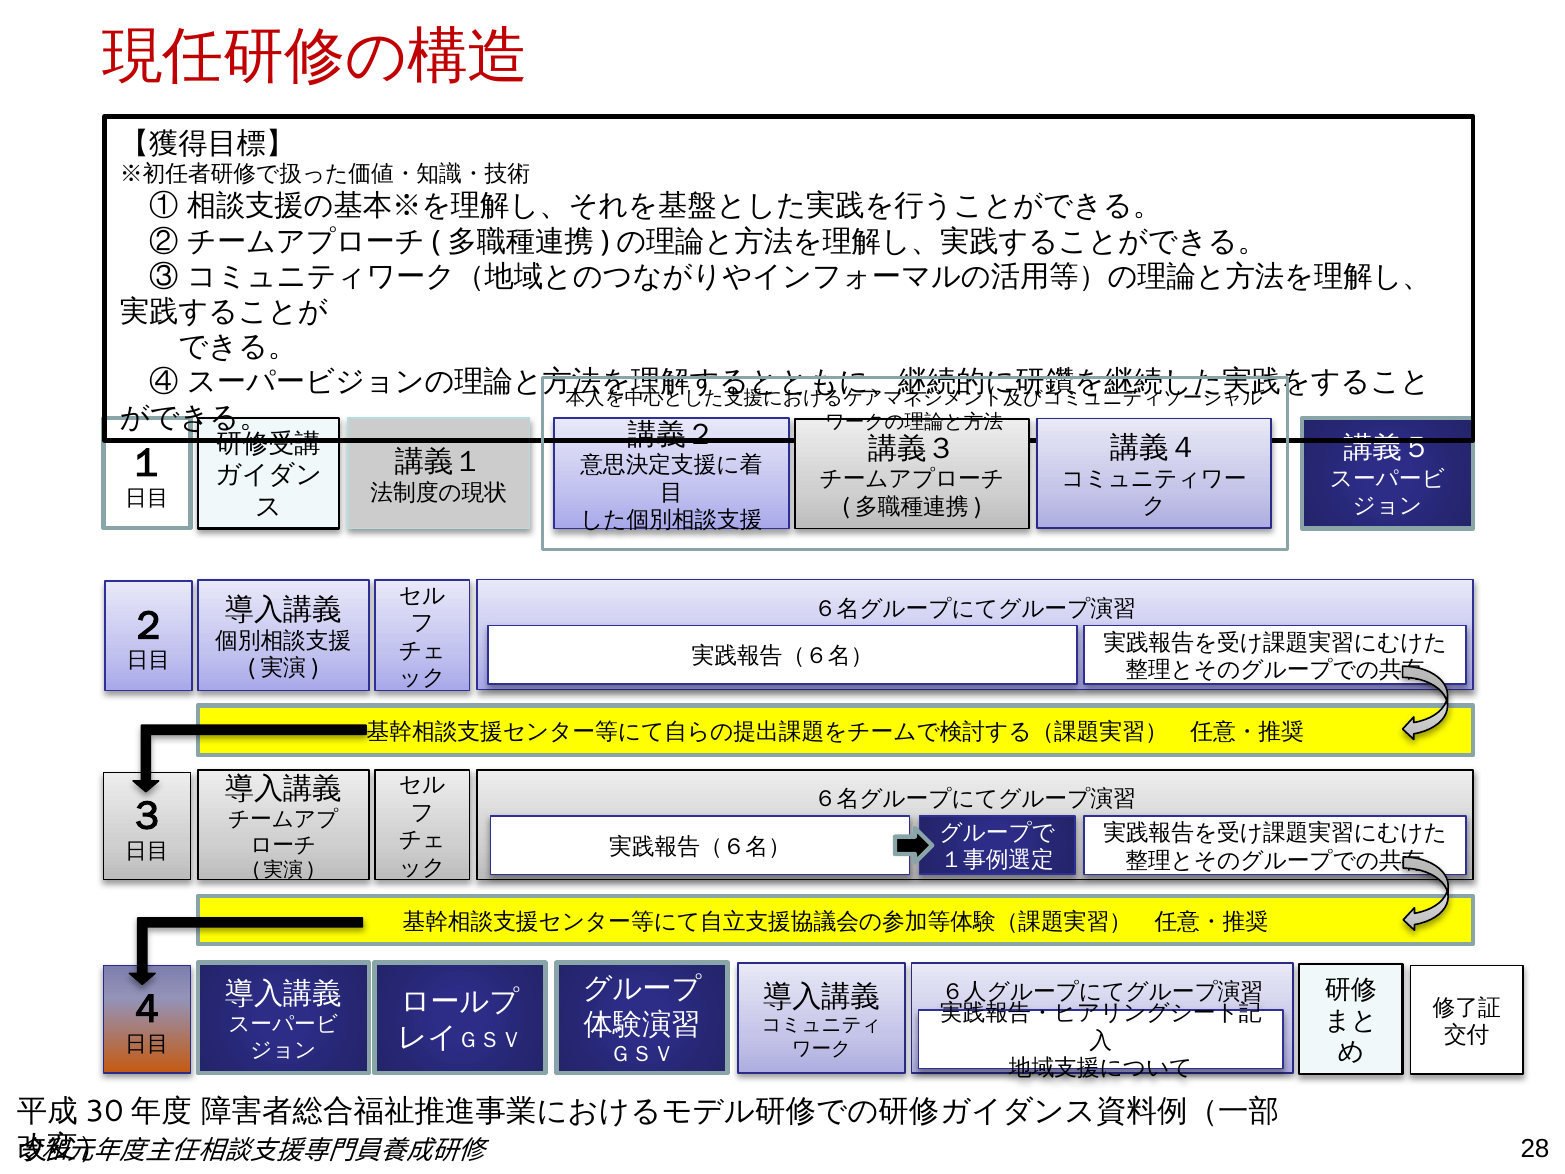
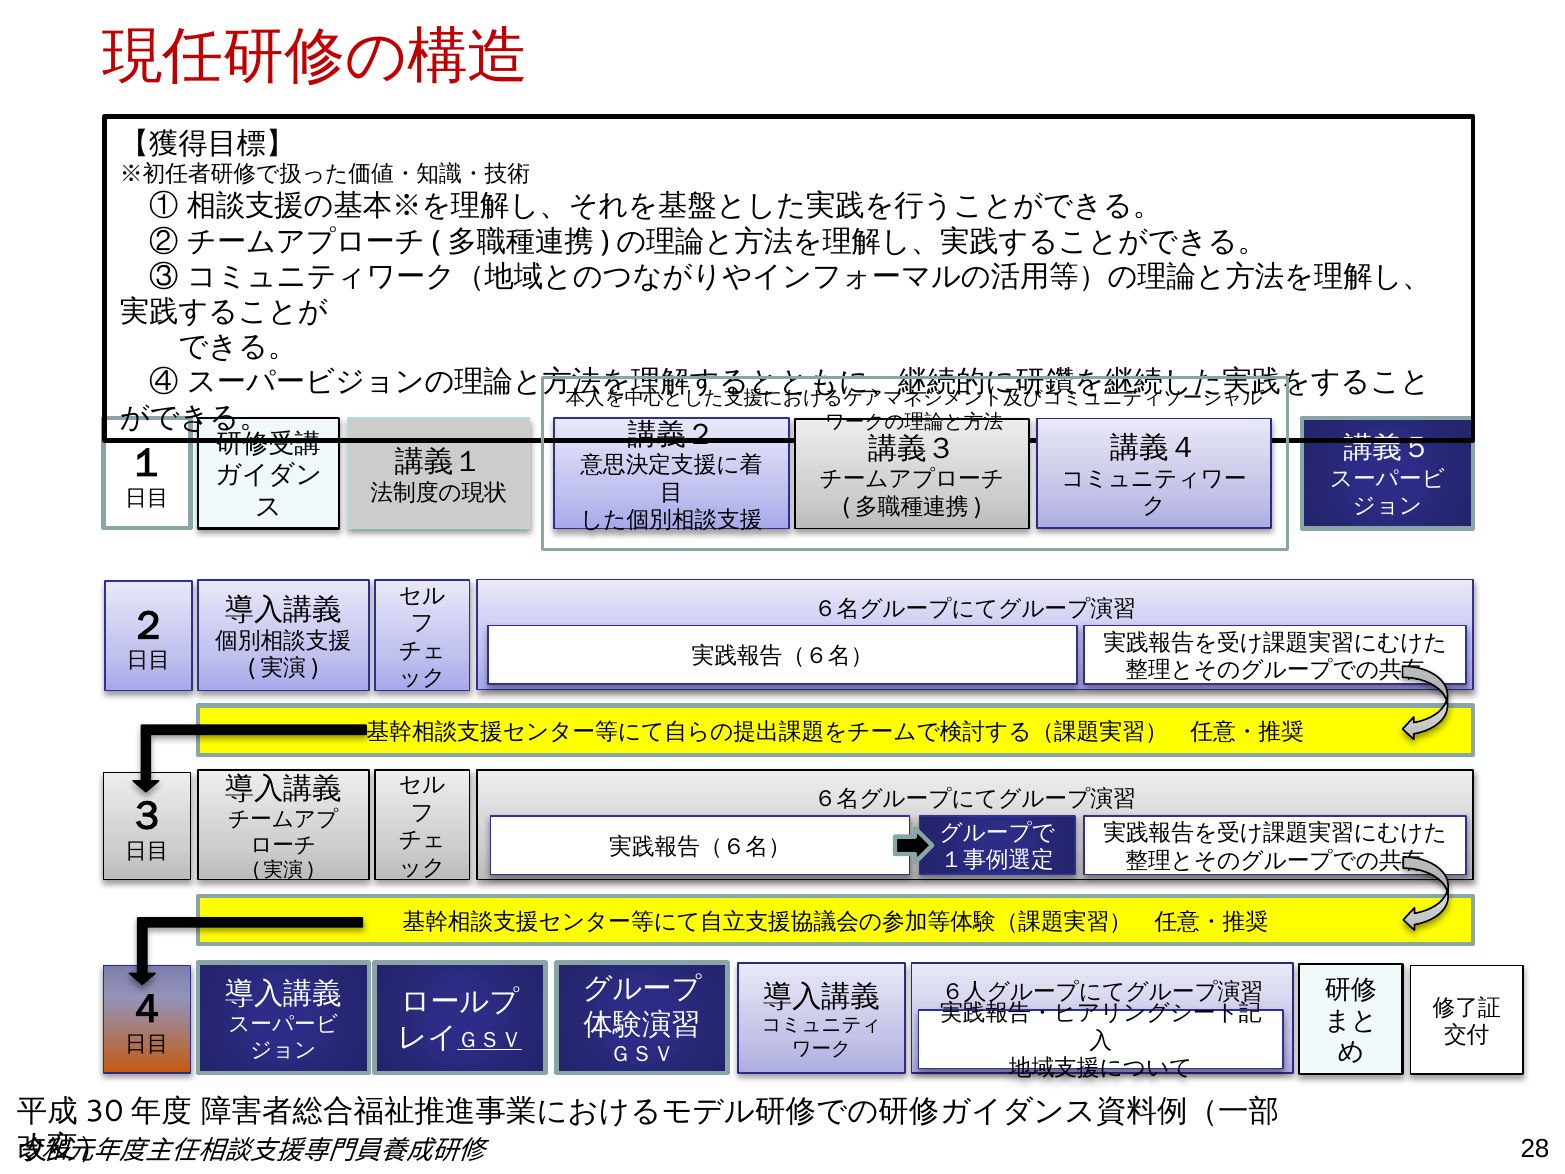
ＧＳＶ at (490, 1040) underline: none -> present
